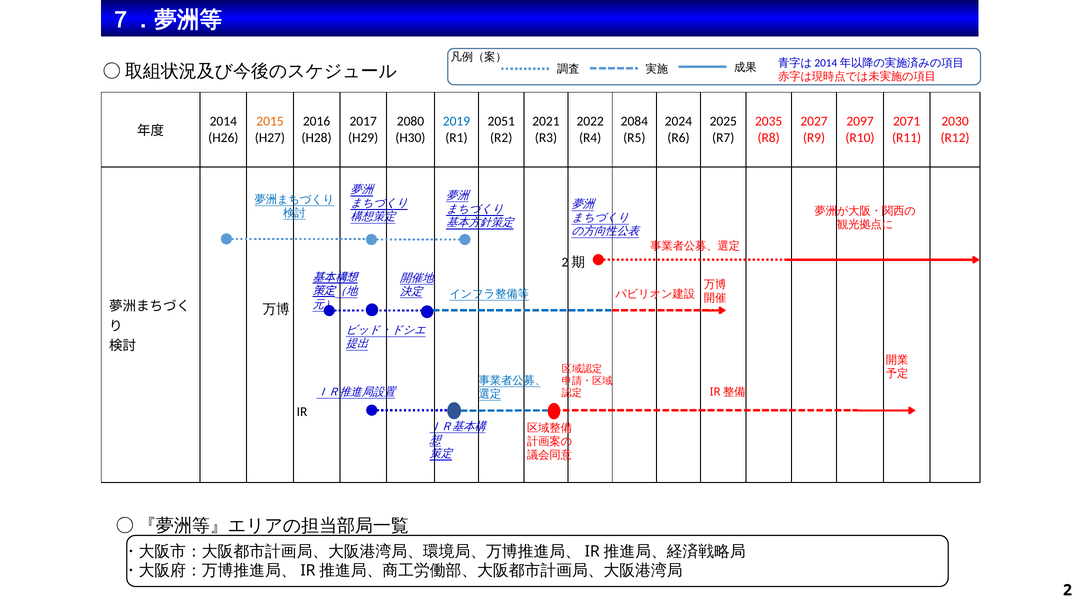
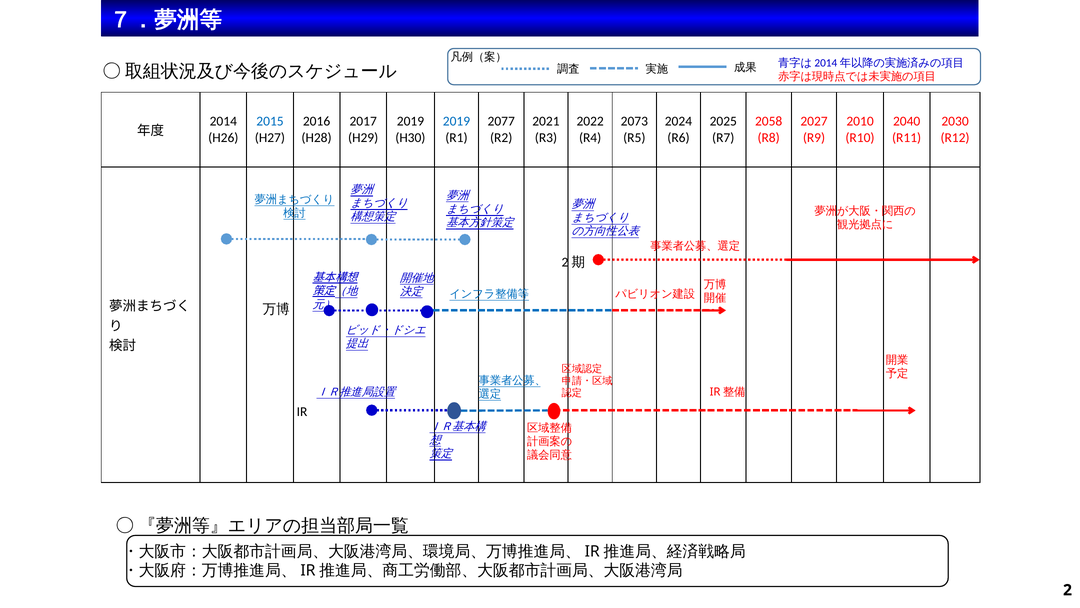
2015 colour: orange -> blue
2080 at (410, 121): 2080 -> 2019
2051: 2051 -> 2077
2084: 2084 -> 2073
2035: 2035 -> 2058
2097: 2097 -> 2010
2071: 2071 -> 2040
